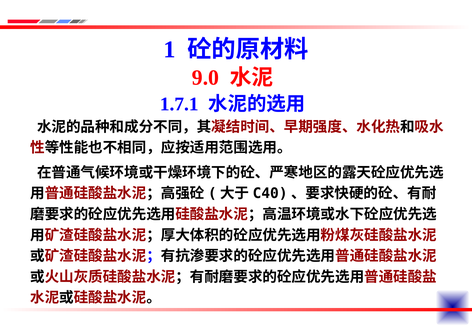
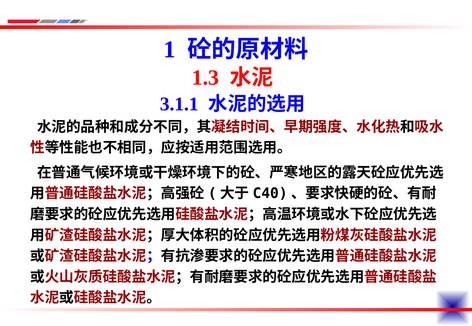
9.0: 9.0 -> 1.3
1.7.1: 1.7.1 -> 3.1.1
